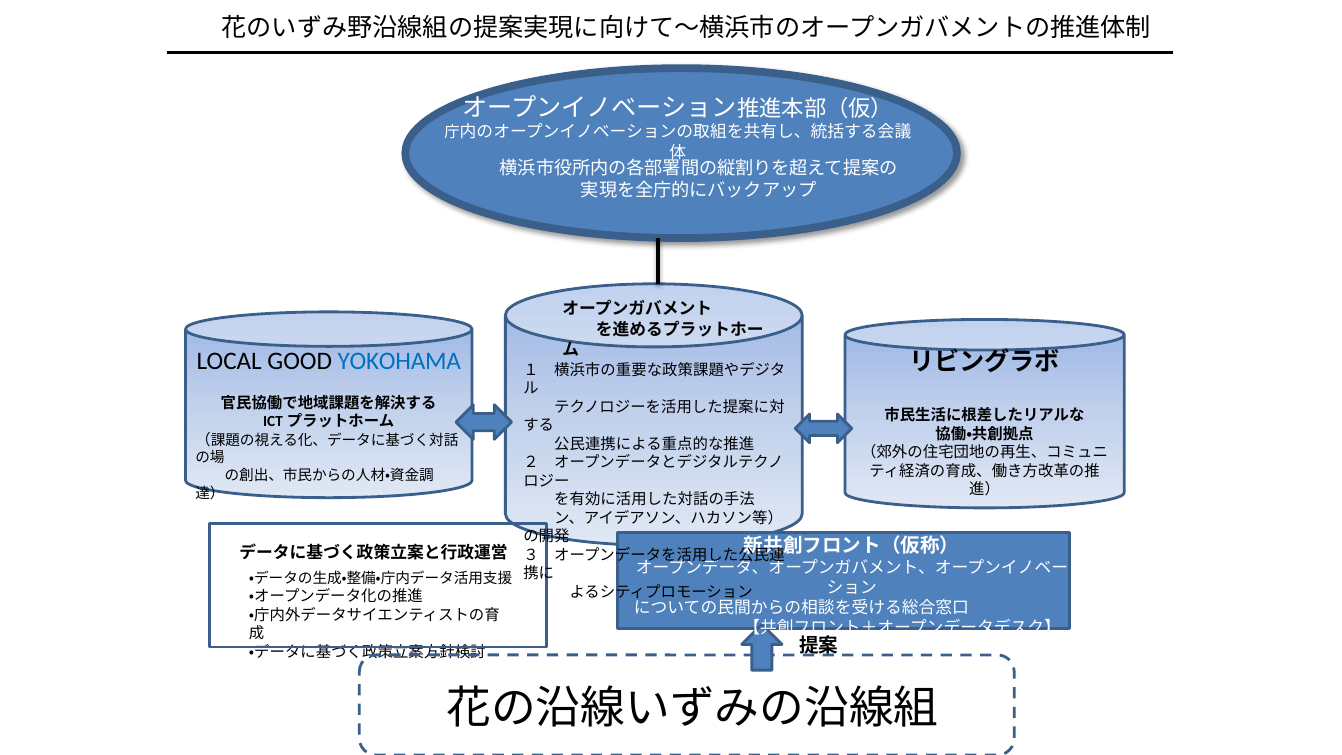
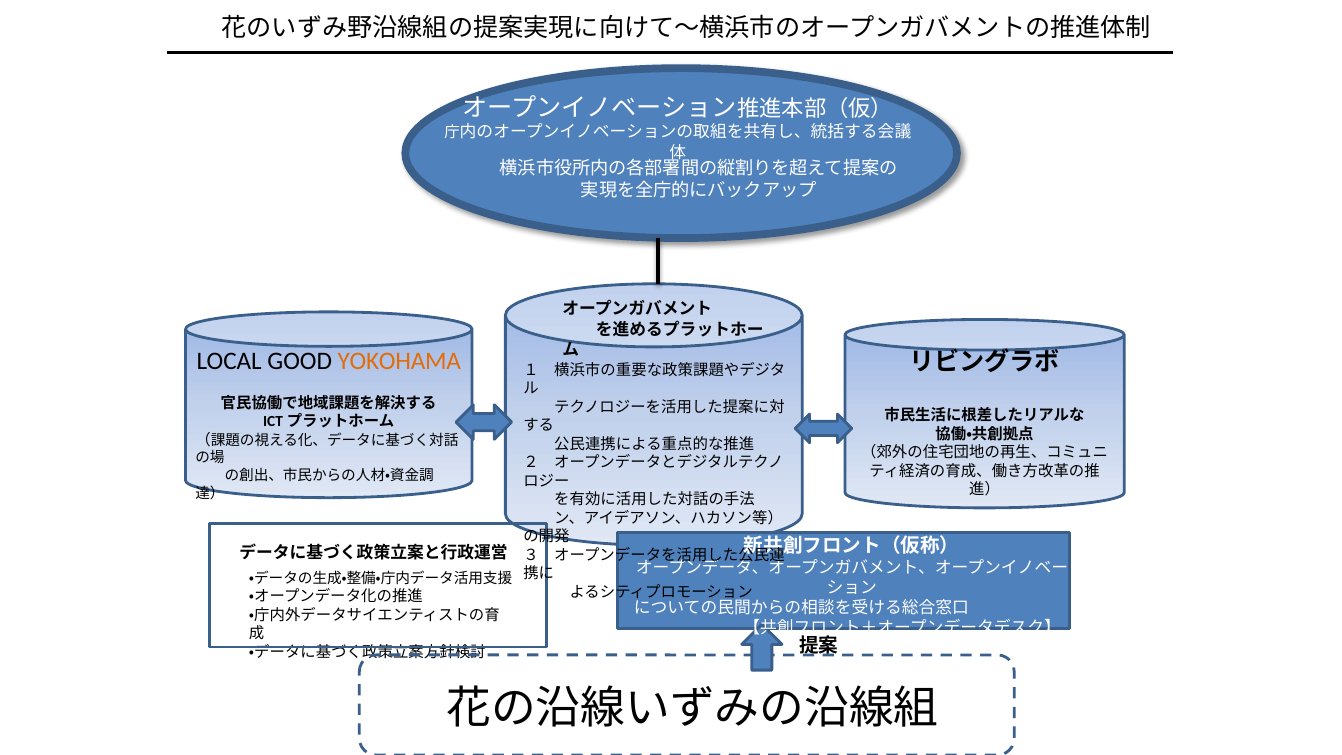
YOKOHAMA colour: blue -> orange
